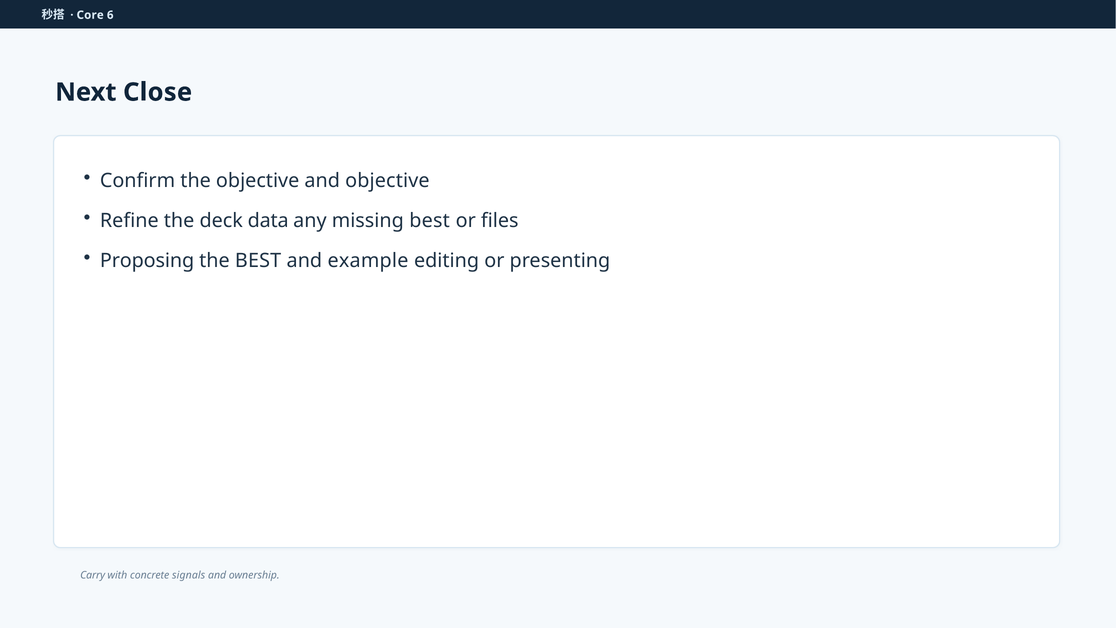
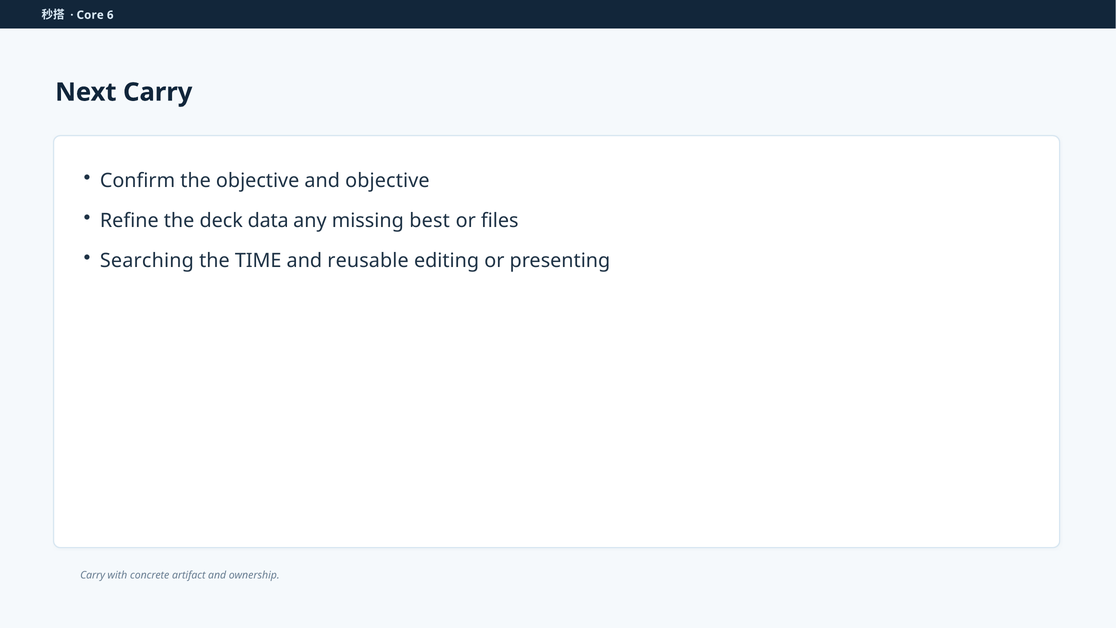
Next Close: Close -> Carry
Proposing: Proposing -> Searching
the BEST: BEST -> TIME
example: example -> reusable
signals: signals -> artifact
